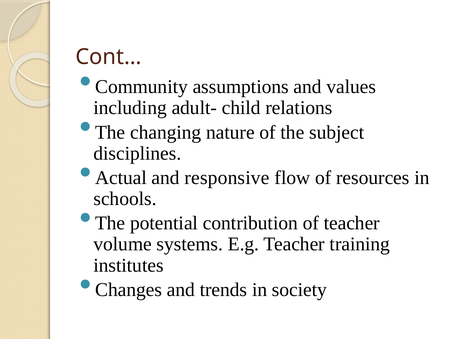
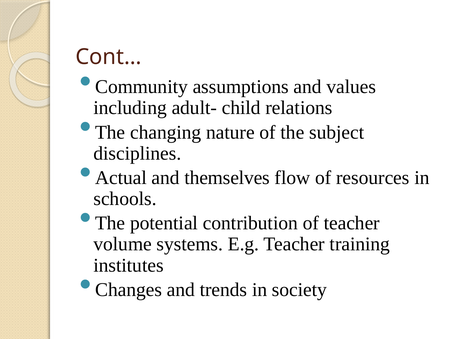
responsive: responsive -> themselves
